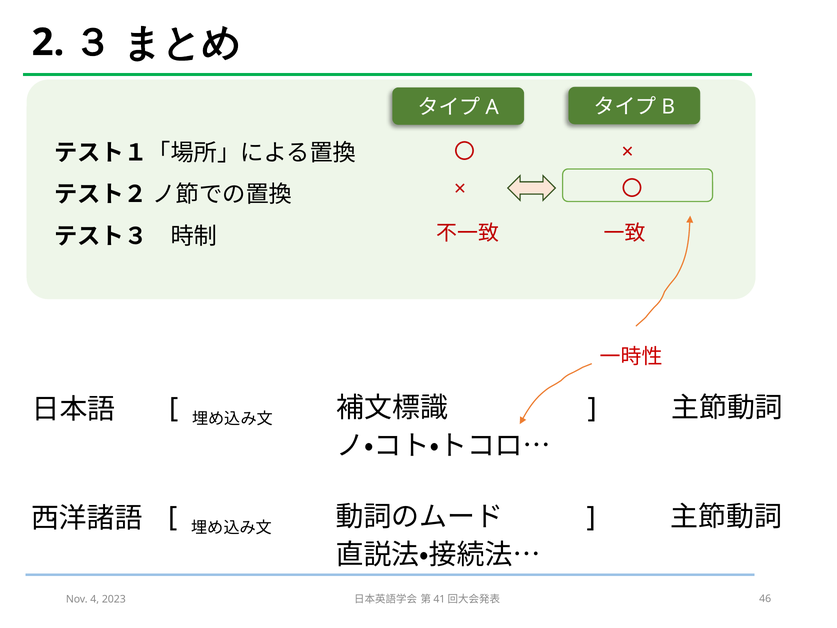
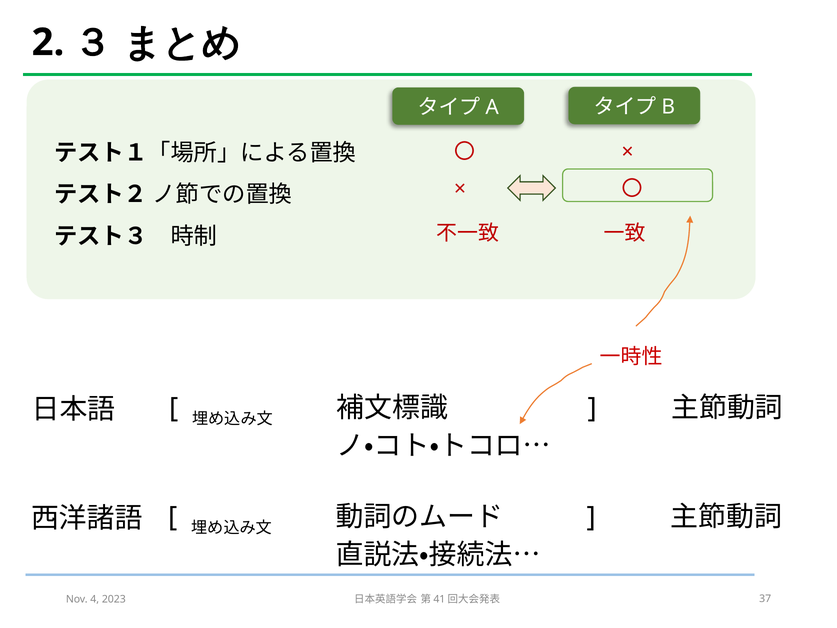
46: 46 -> 37
